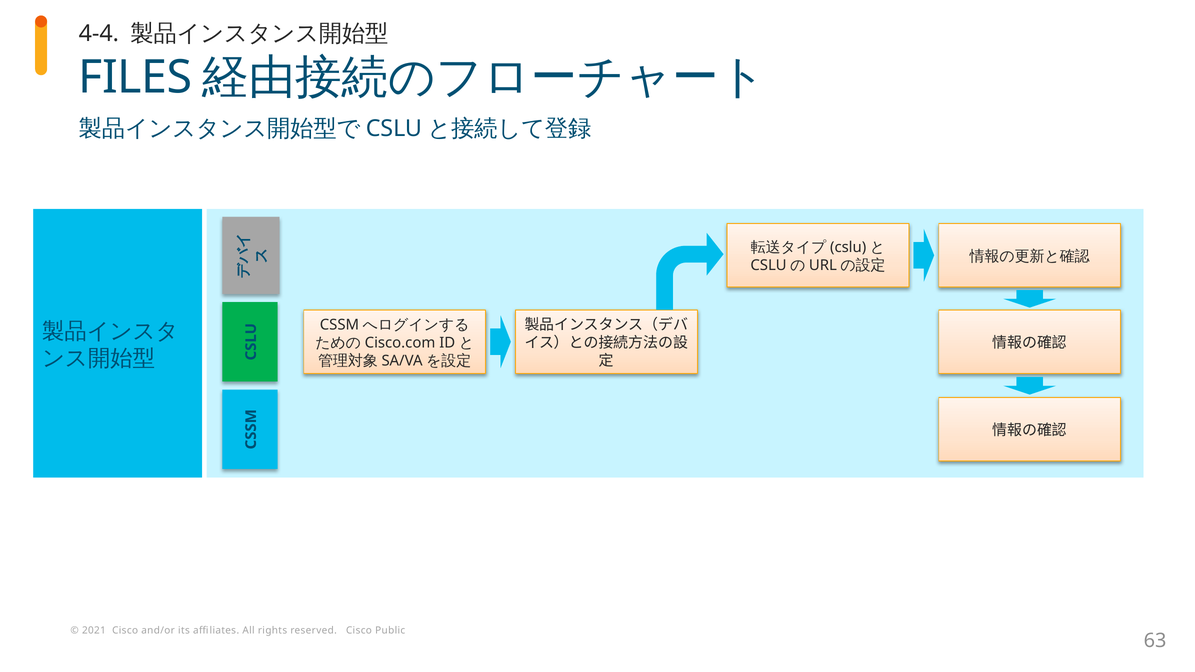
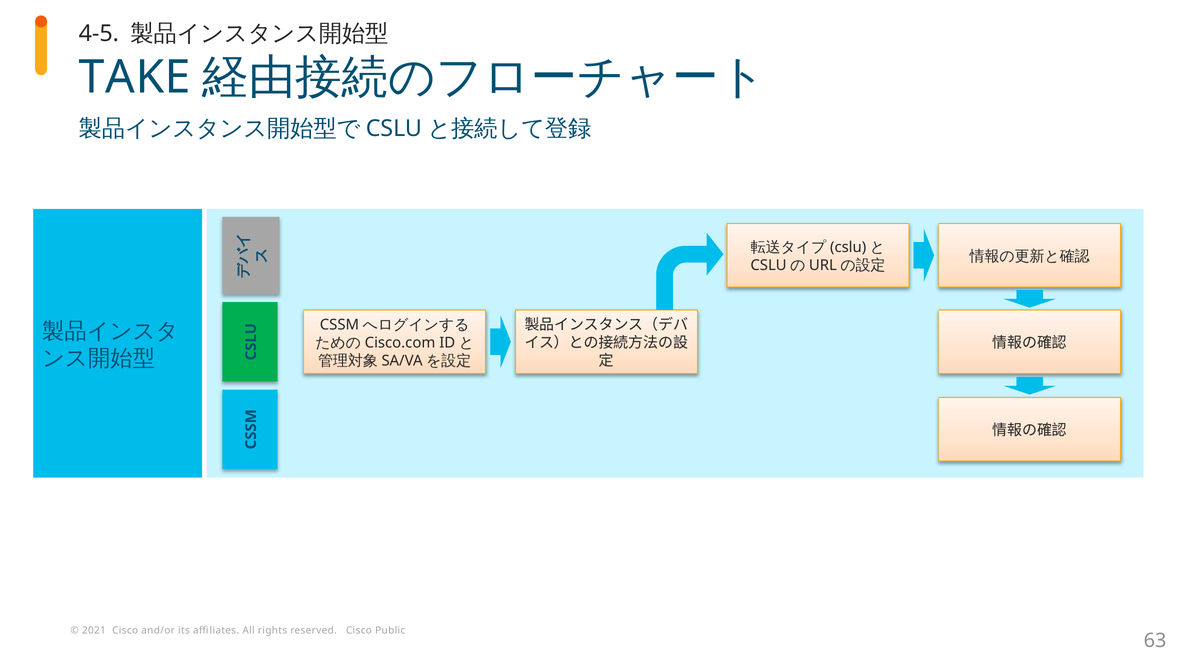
4-4: 4-4 -> 4-5
FILES: FILES -> TAKE
